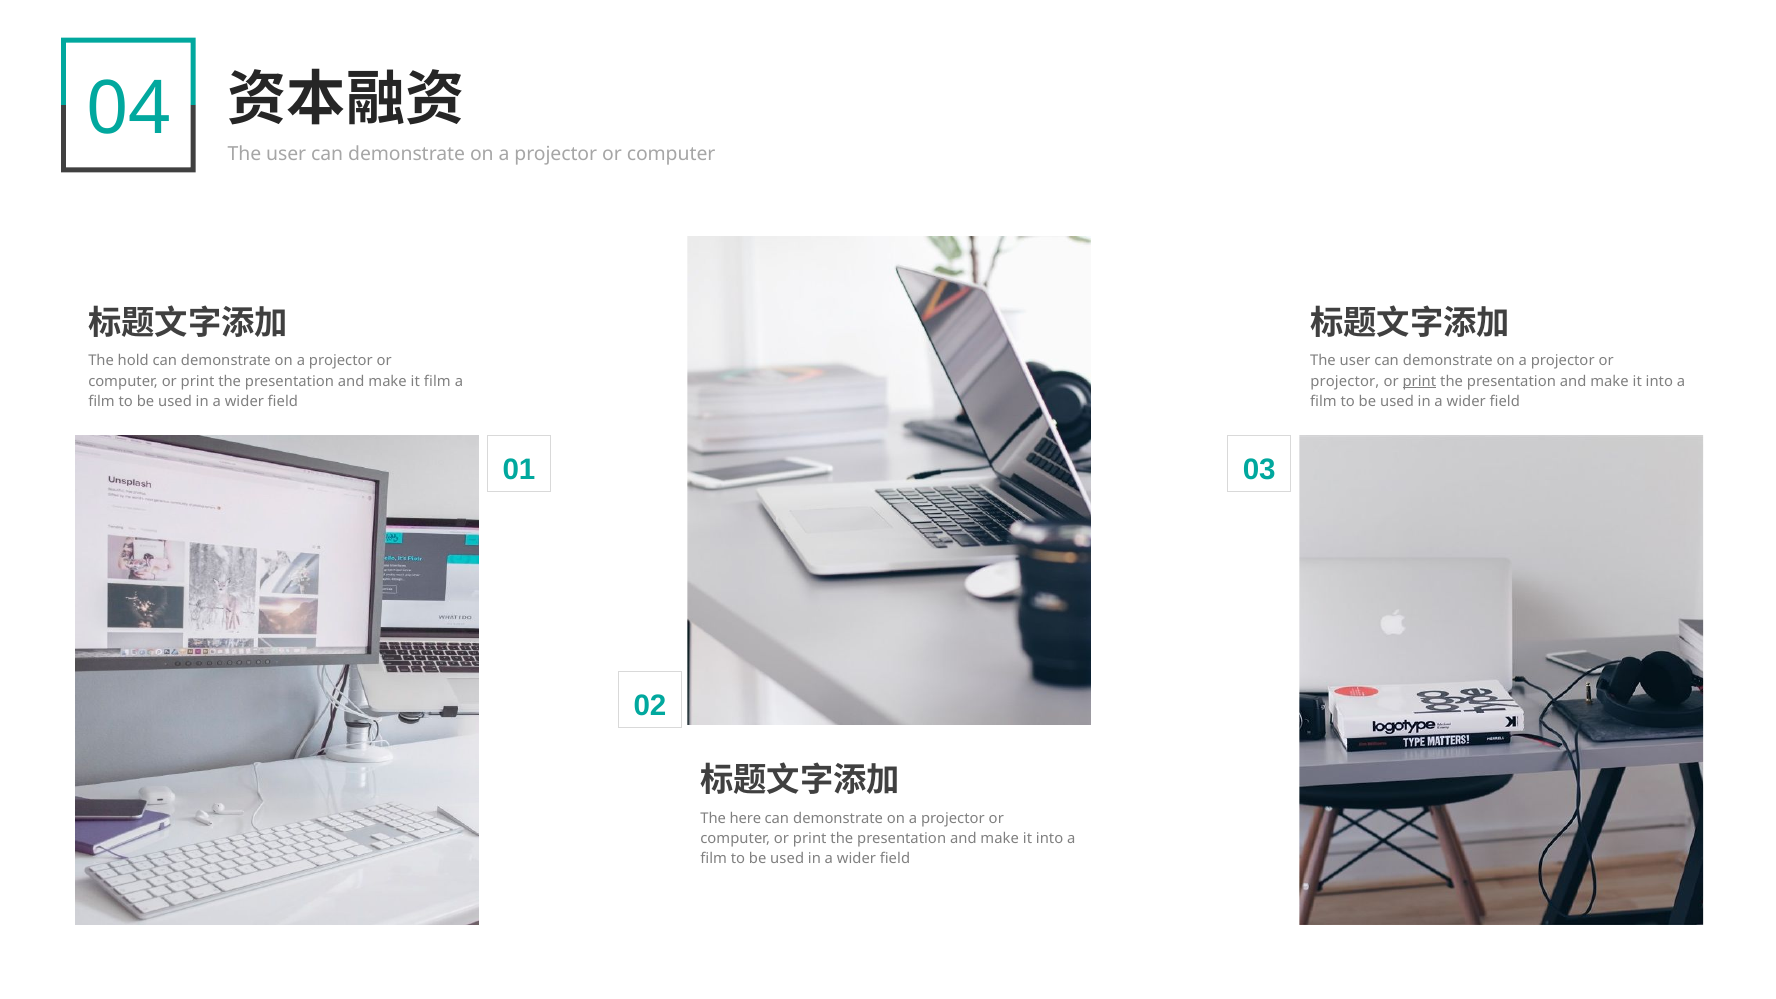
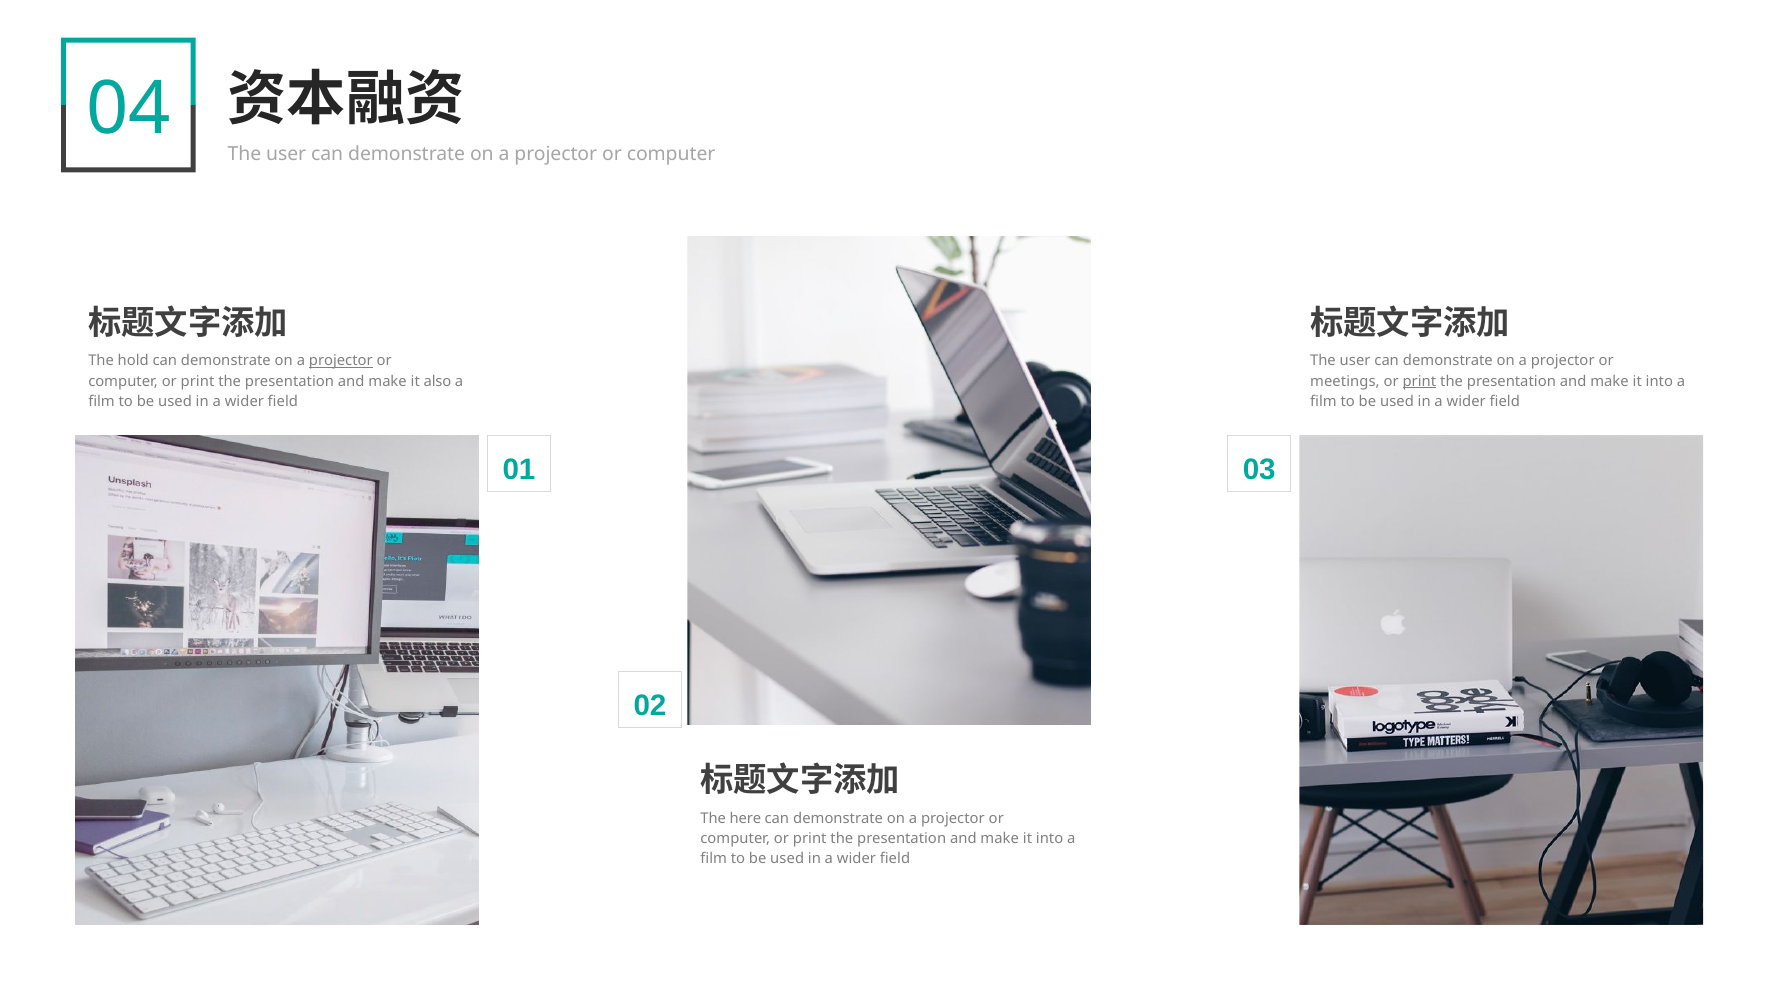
projector at (341, 361) underline: none -> present
it film: film -> also
projector at (1345, 381): projector -> meetings
